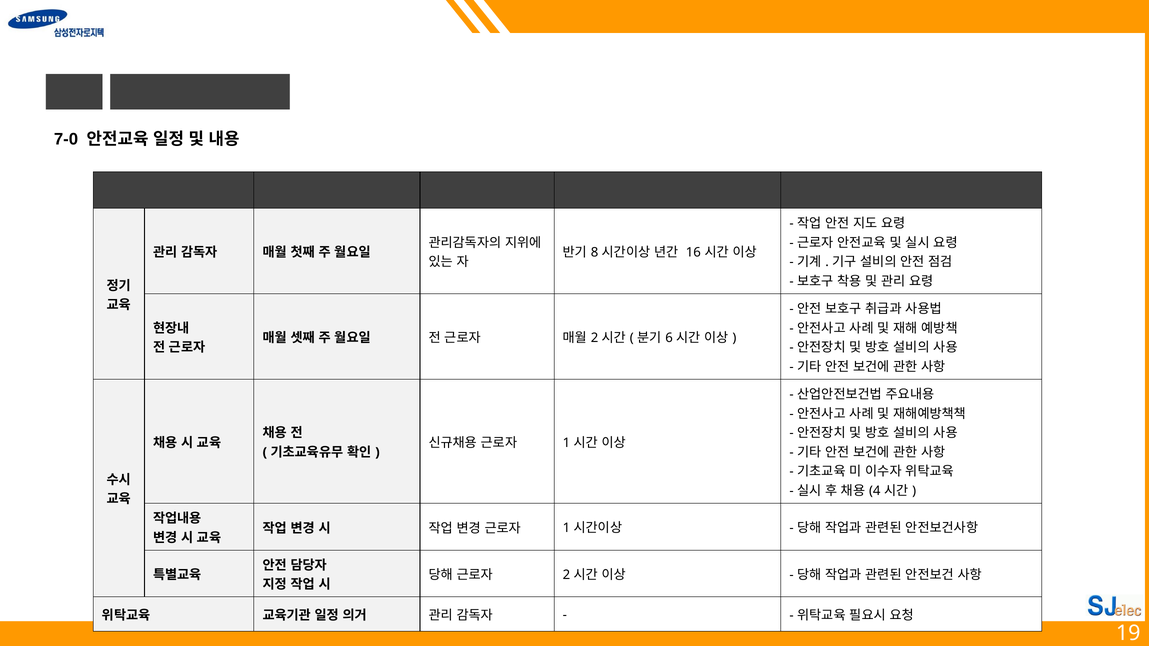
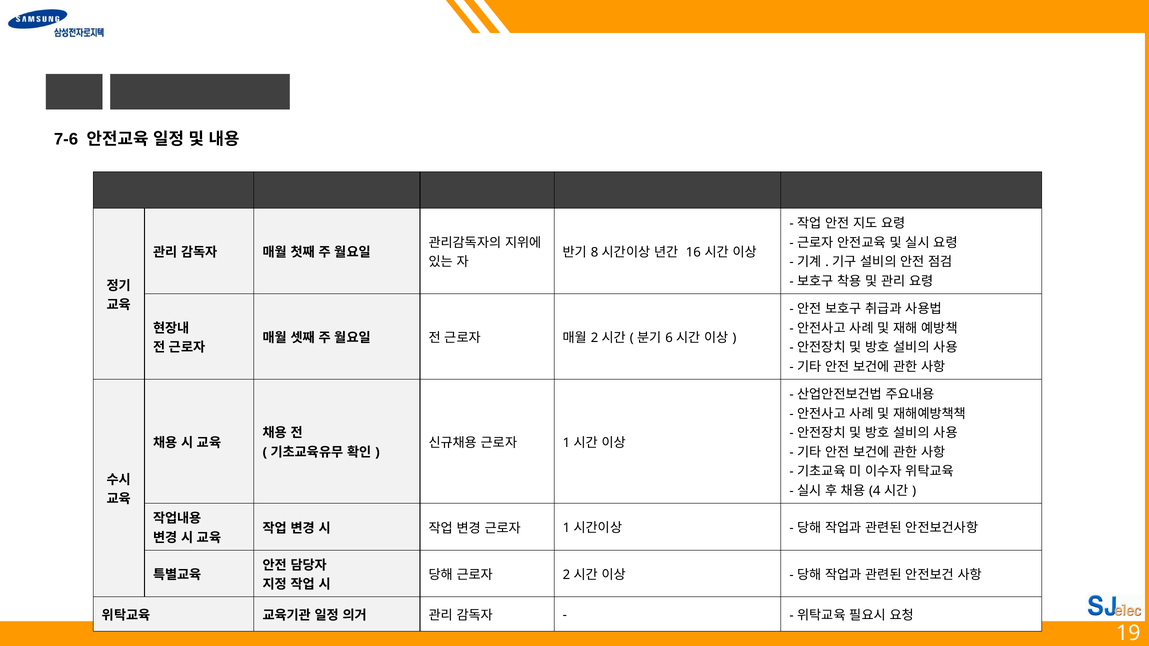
7-0: 7-0 -> 7-6
